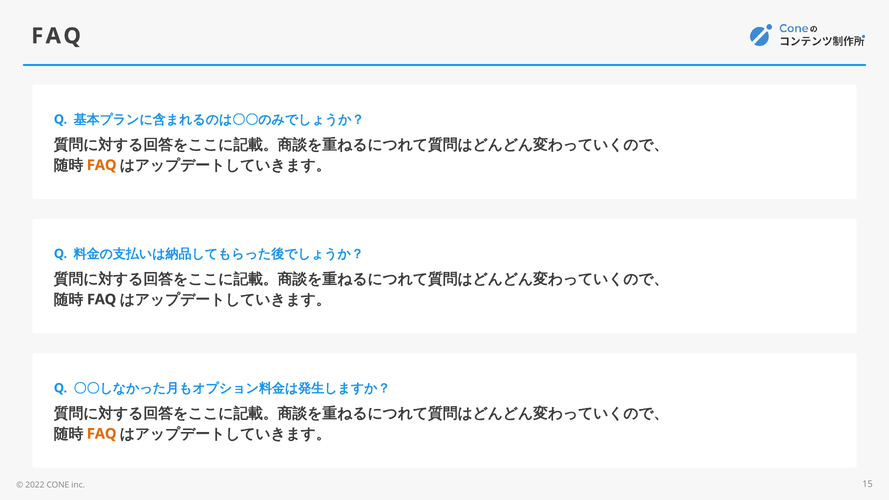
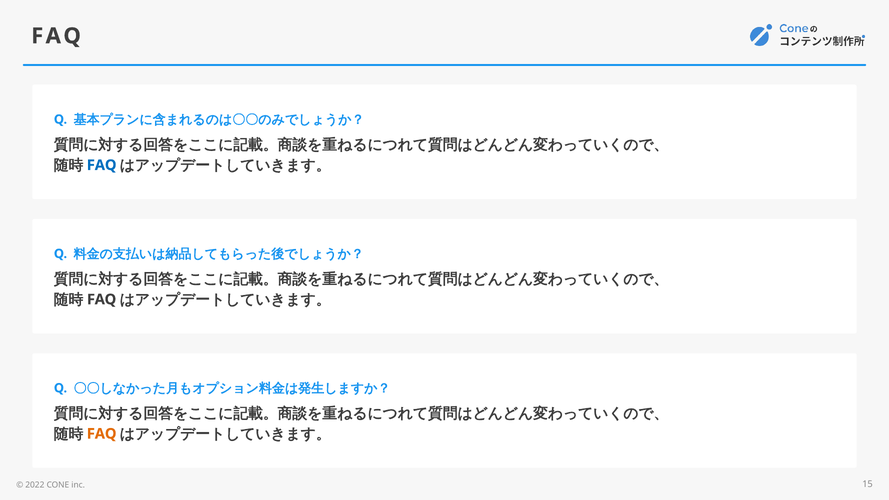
FAQ at (102, 165) colour: orange -> blue
